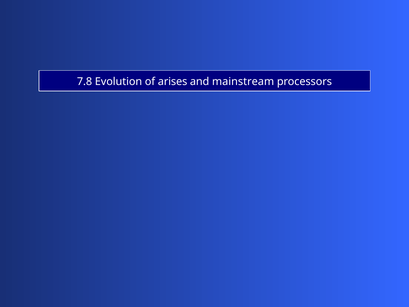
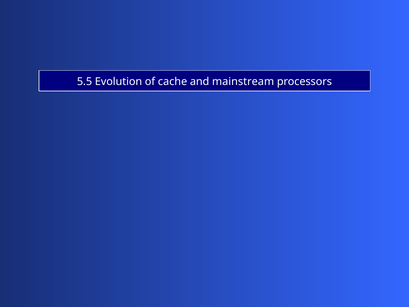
7.8: 7.8 -> 5.5
arises: arises -> cache
